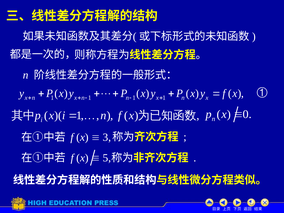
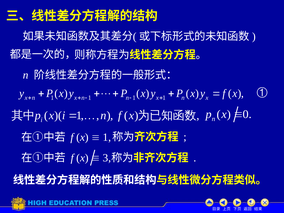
3 at (107, 137): 3 -> 1
5: 5 -> 3
